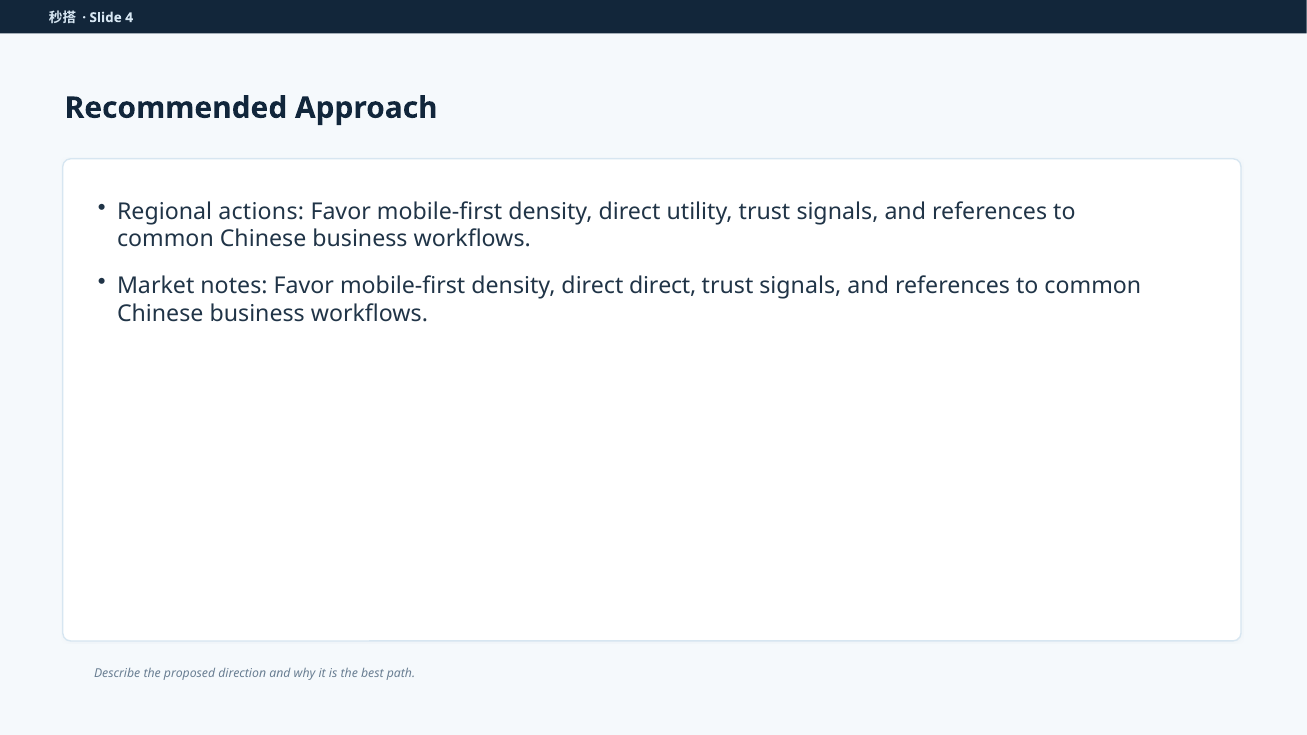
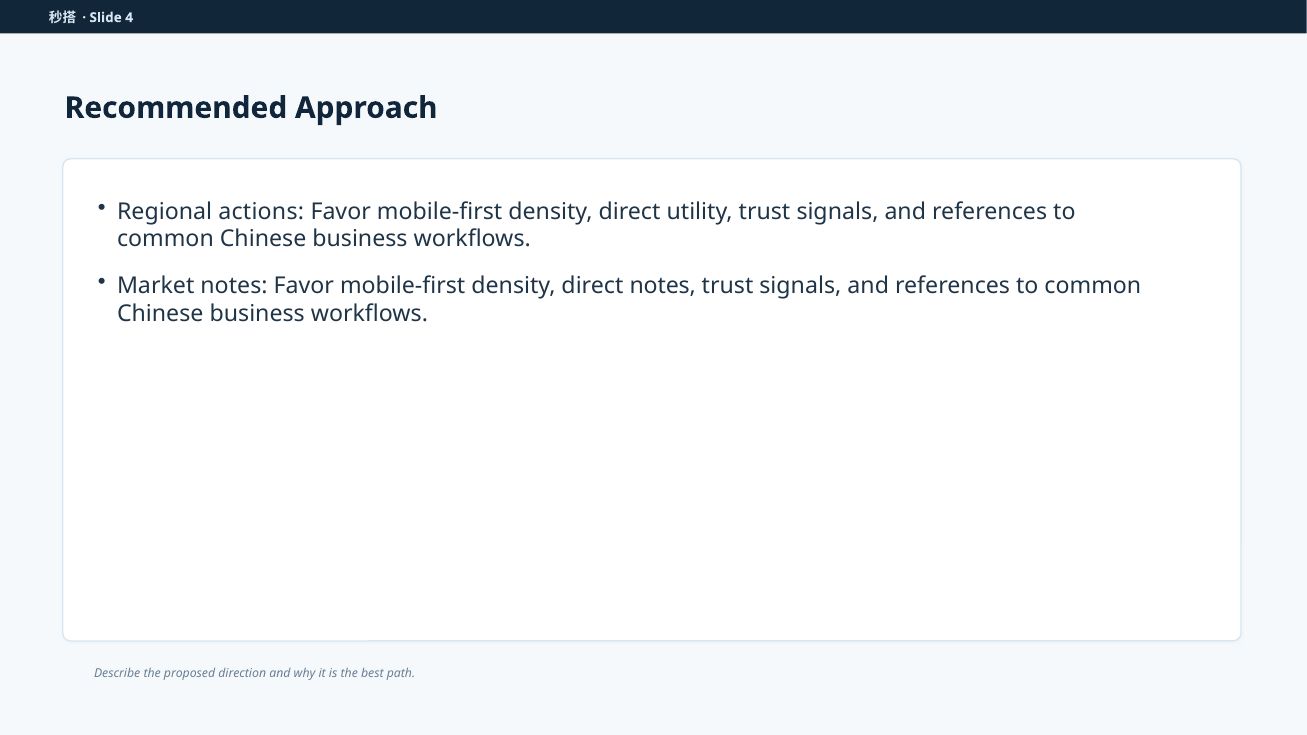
direct direct: direct -> notes
